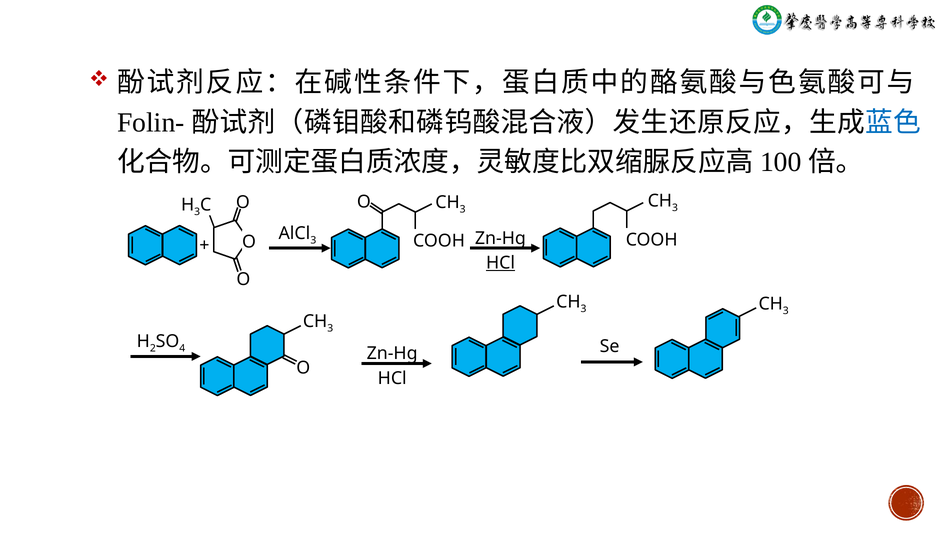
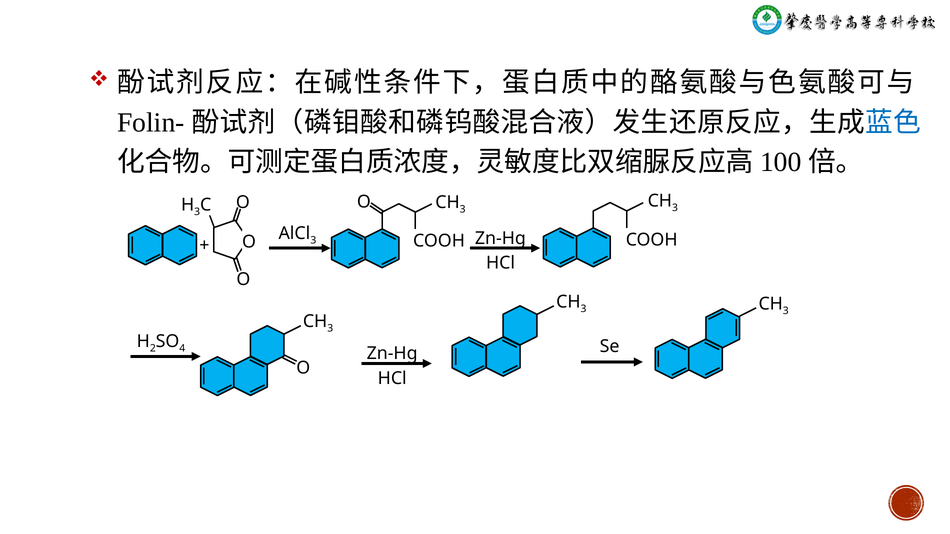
HCl at (501, 263) underline: present -> none
